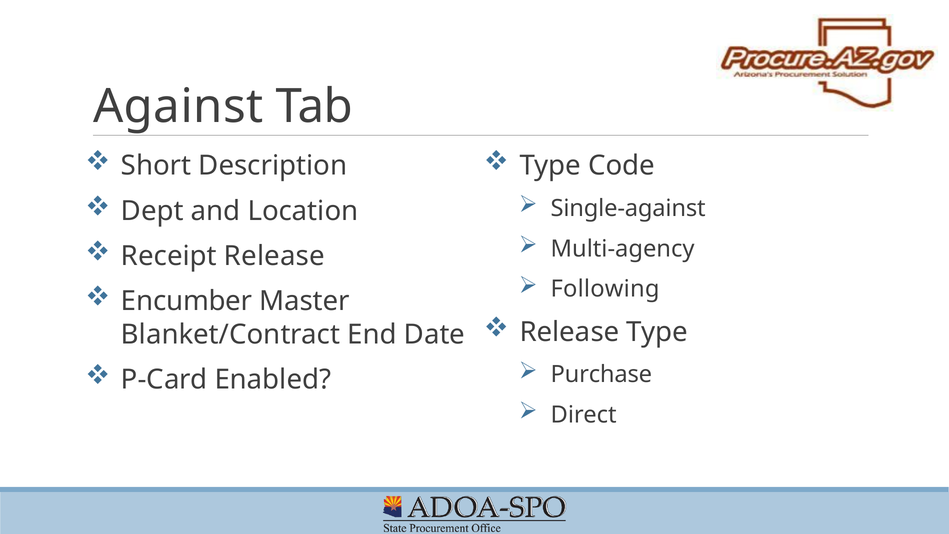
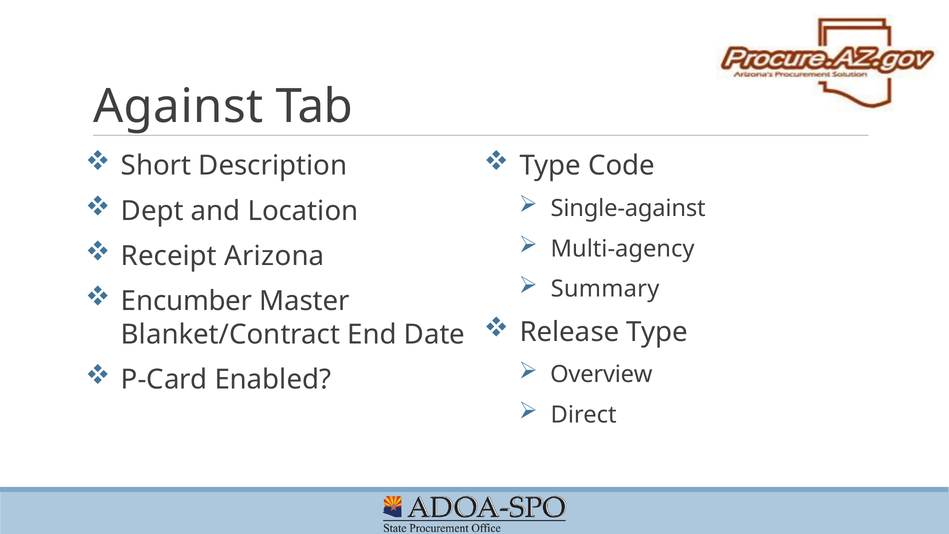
Receipt Release: Release -> Arizona
Following: Following -> Summary
Purchase: Purchase -> Overview
